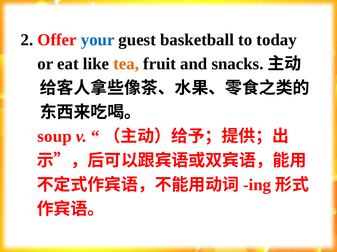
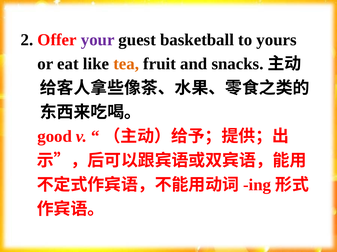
your colour: blue -> purple
today: today -> yours
soup: soup -> good
